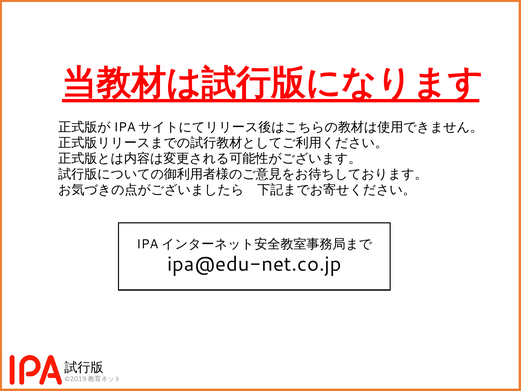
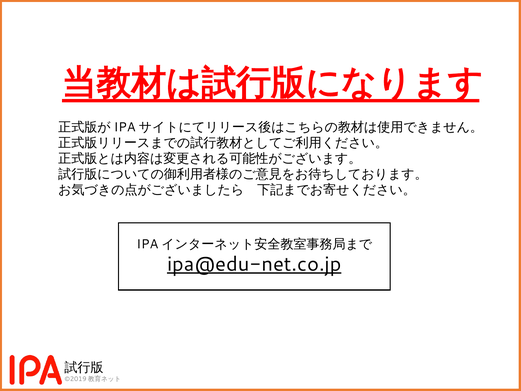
ipa@edu-net.co.jp underline: none -> present
